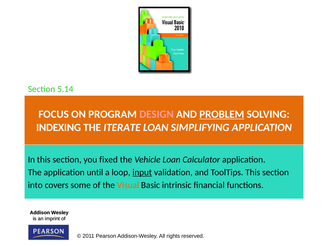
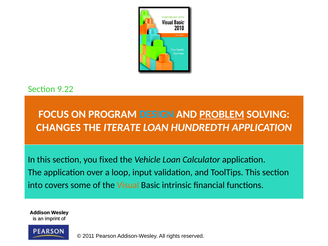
5.14: 5.14 -> 9.22
DESIGN colour: pink -> light blue
INDEXING: INDEXING -> CHANGES
SIMPLIFYING: SIMPLIFYING -> HUNDREDTH
until: until -> over
input underline: present -> none
